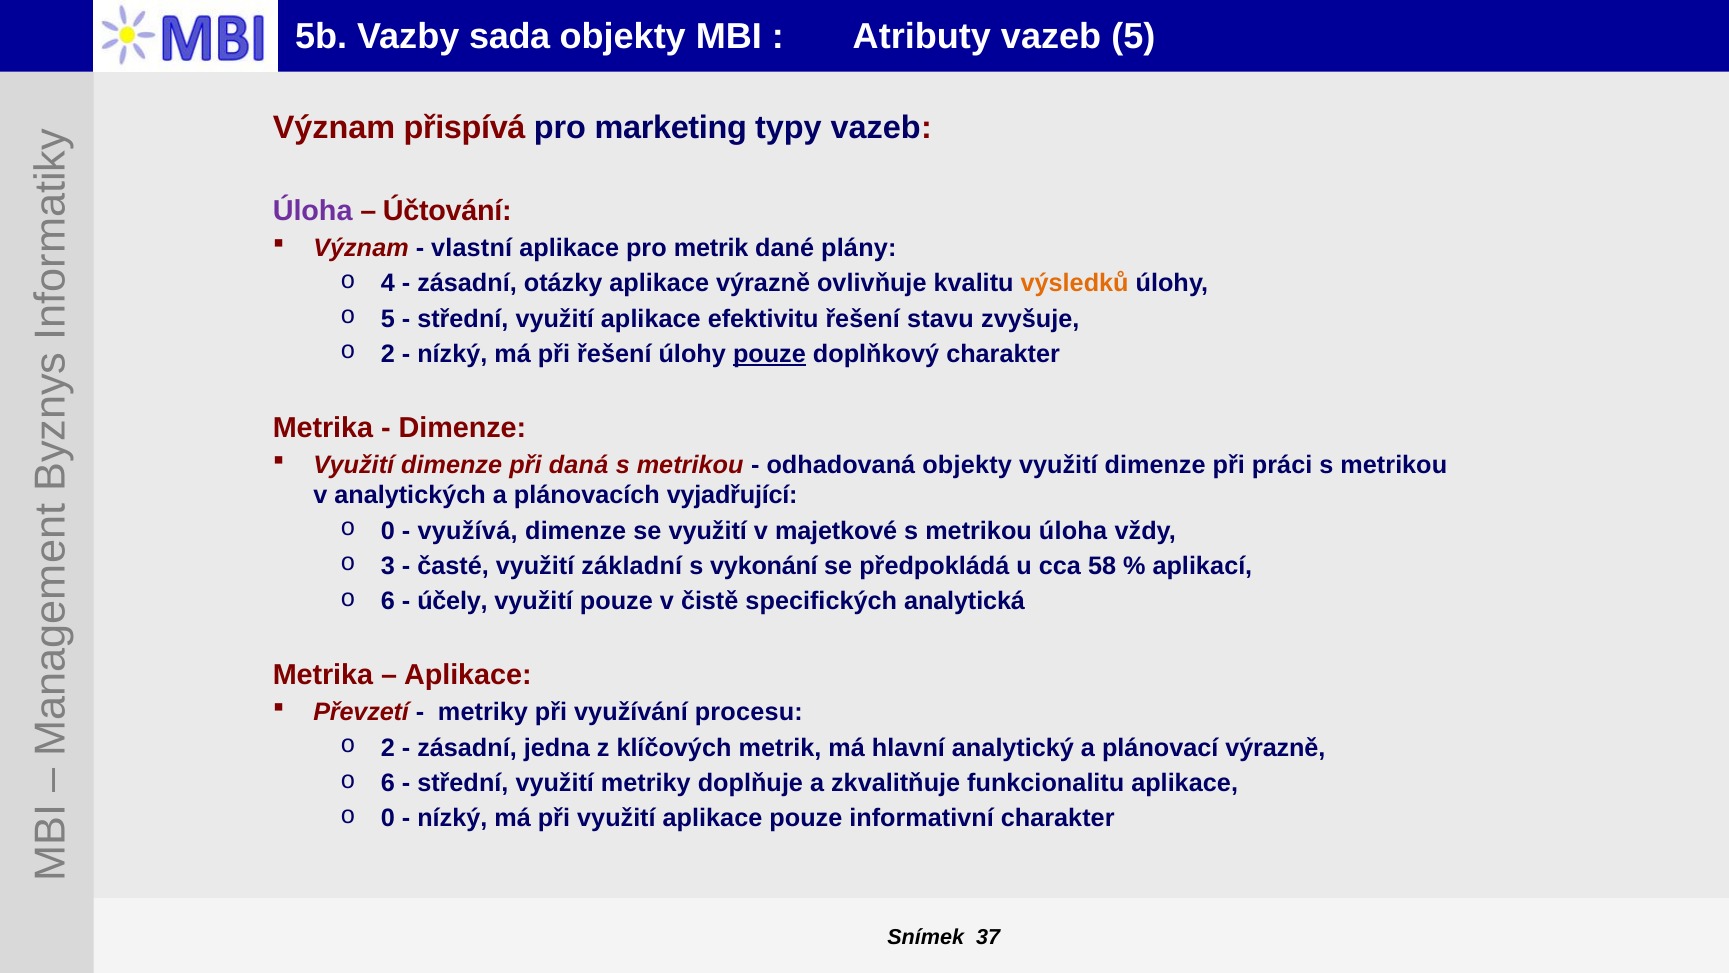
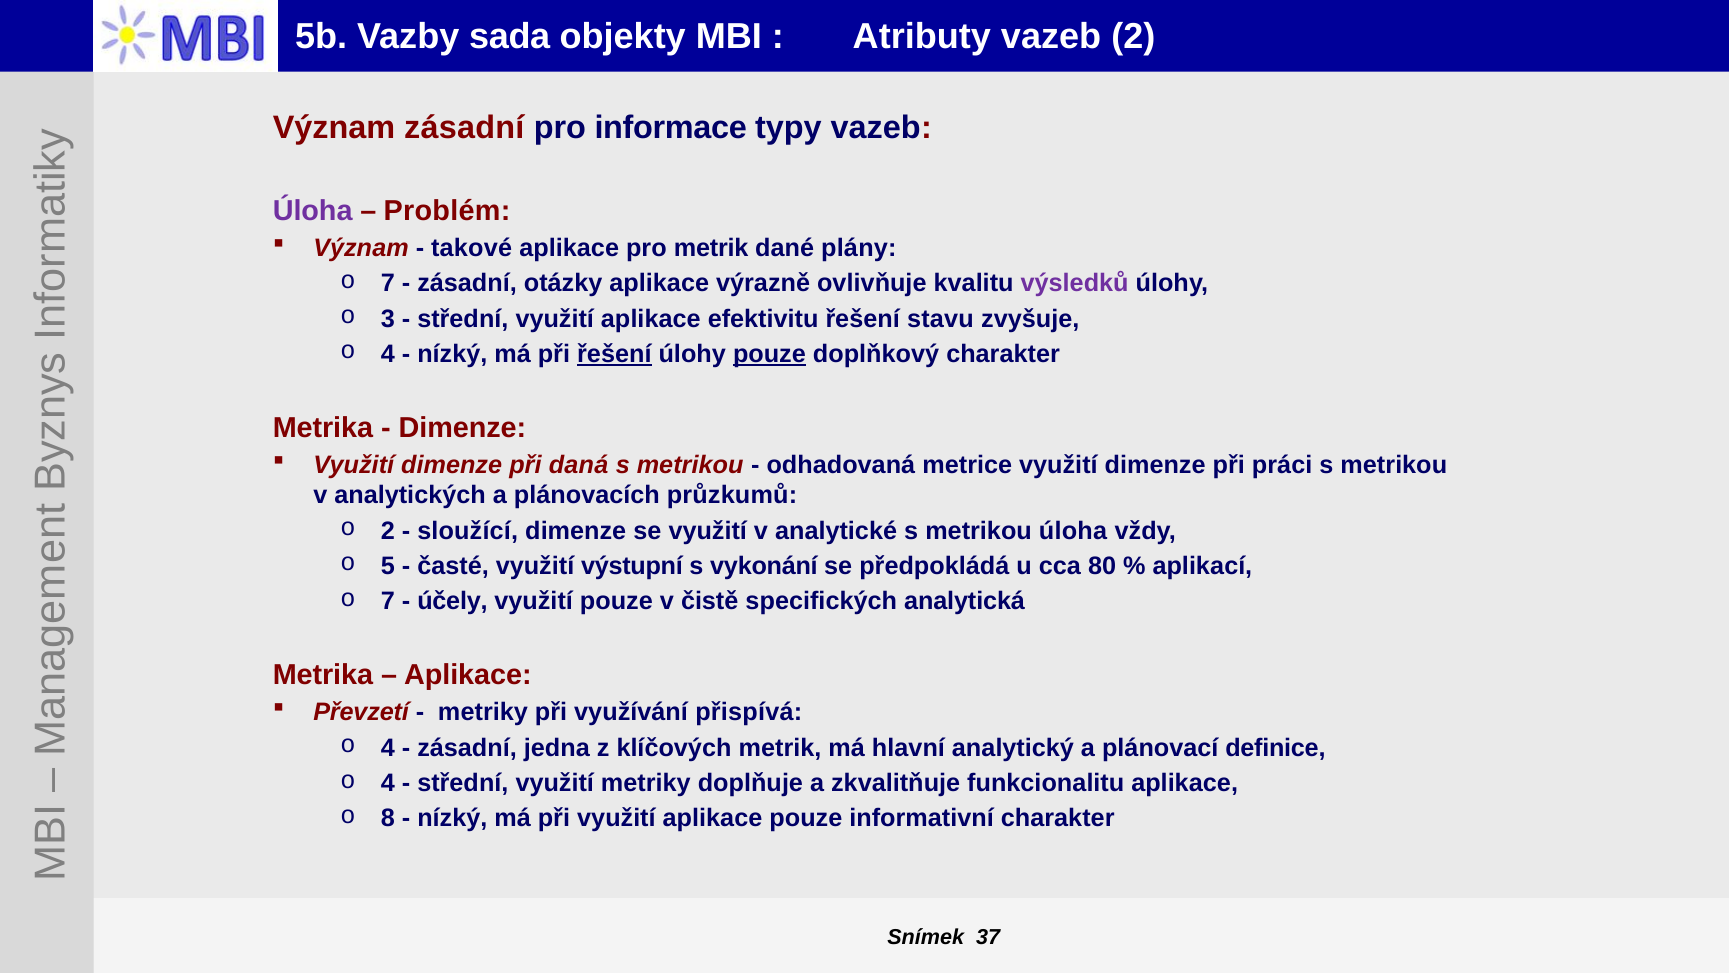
vazeb 5: 5 -> 2
Význam přispívá: přispívá -> zásadní
marketing: marketing -> informace
Účtování: Účtování -> Problém
vlastní: vlastní -> takové
4 at (388, 283): 4 -> 7
výsledků colour: orange -> purple
5 at (388, 319): 5 -> 3
2 at (388, 354): 2 -> 4
řešení at (614, 354) underline: none -> present
odhadovaná objekty: objekty -> metrice
vyjadřující: vyjadřující -> průzkumů
0 at (388, 530): 0 -> 2
využívá: využívá -> sloužící
majetkové: majetkové -> analytické
3: 3 -> 5
základní: základní -> výstupní
58: 58 -> 80
6 at (388, 601): 6 -> 7
procesu: procesu -> přispívá
2 at (388, 747): 2 -> 4
plánovací výrazně: výrazně -> definice
6 at (388, 783): 6 -> 4
0 at (388, 818): 0 -> 8
